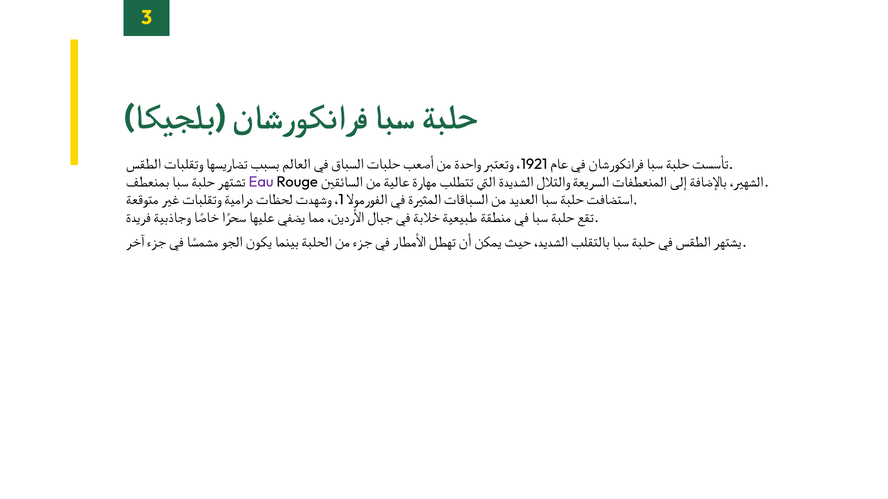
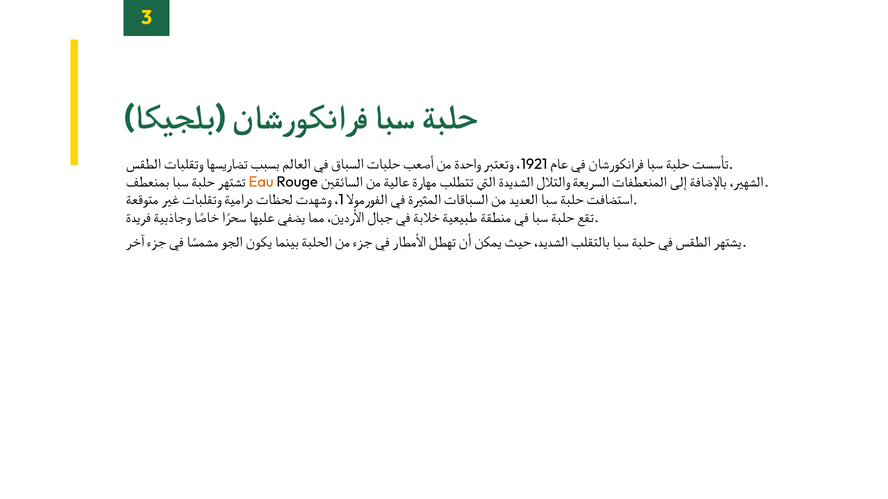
Eau colour: purple -> orange
